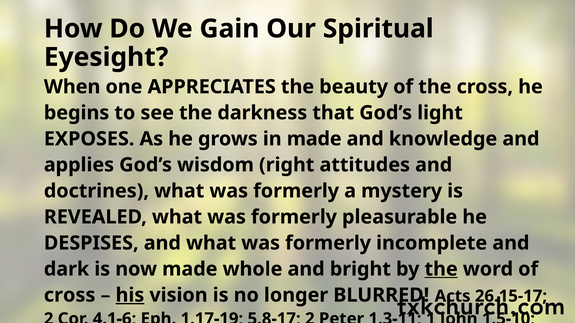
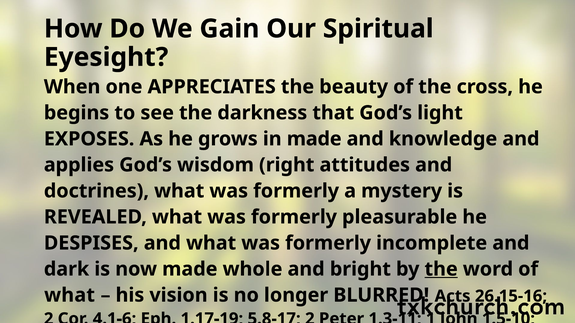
cross at (70, 296): cross -> what
his underline: present -> none
26.15-17: 26.15-17 -> 26.15-16
